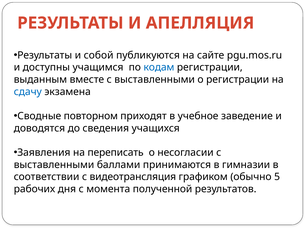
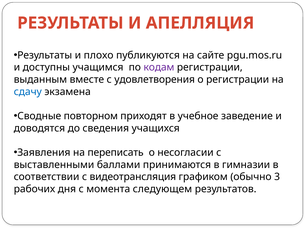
собой: собой -> плохо
кодам colour: blue -> purple
вместе с выставленными: выставленными -> удовлетворения
5: 5 -> 3
полученной: полученной -> следующем
